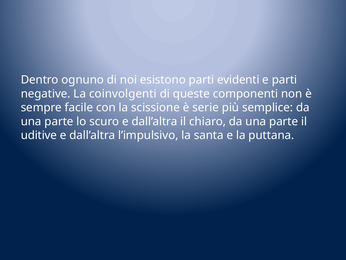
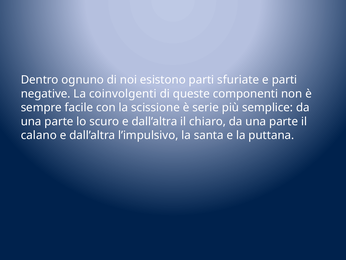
evidenti: evidenti -> sfuriate
uditive: uditive -> calano
